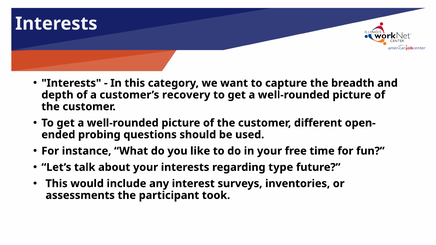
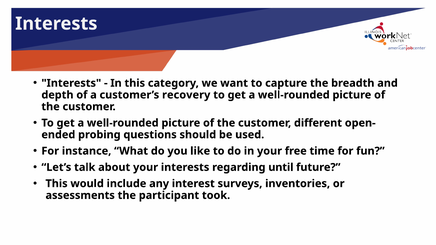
type: type -> until
